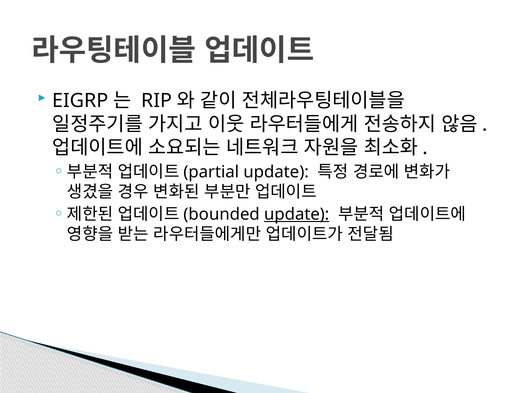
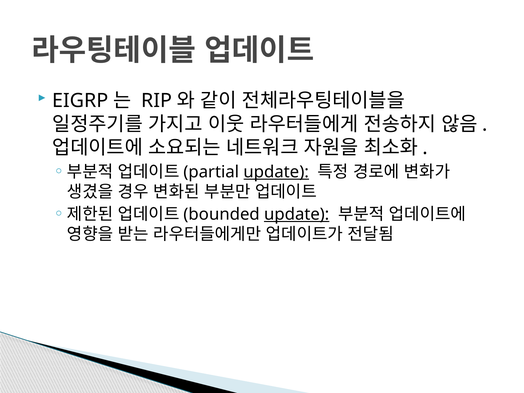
update at (276, 172) underline: none -> present
